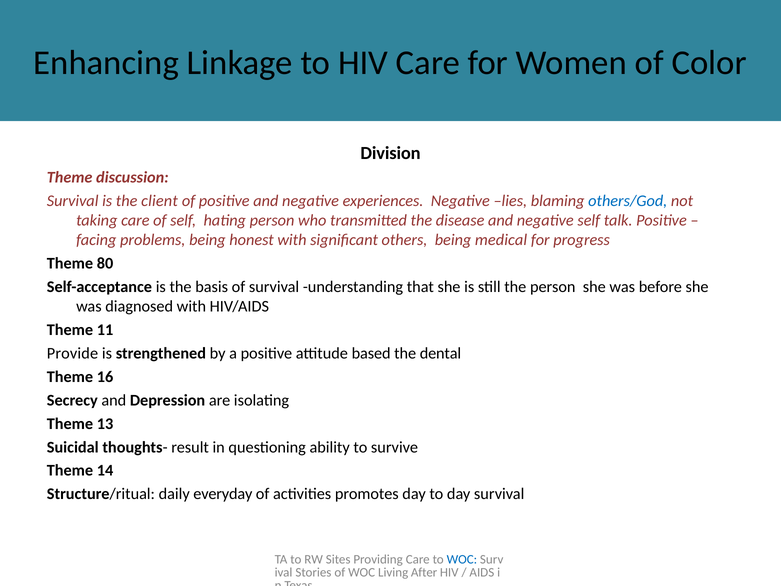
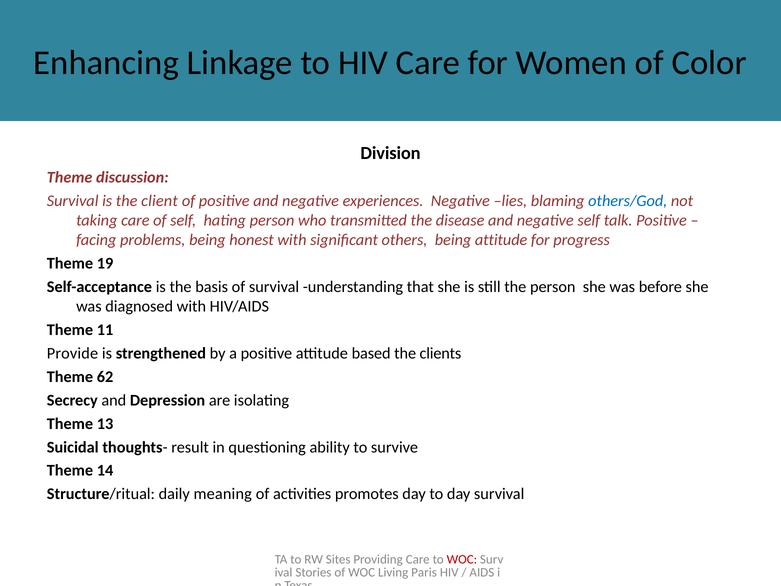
being medical: medical -> attitude
80: 80 -> 19
dental: dental -> clients
16: 16 -> 62
everyday: everyday -> meaning
WOC at (462, 559) colour: blue -> red
After: After -> Paris
